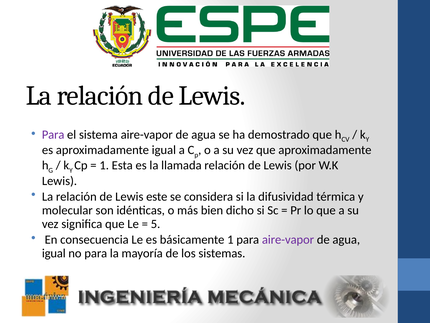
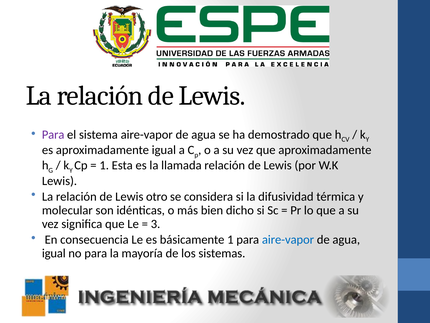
este: este -> otro
5: 5 -> 3
aire-vapor at (288, 239) colour: purple -> blue
